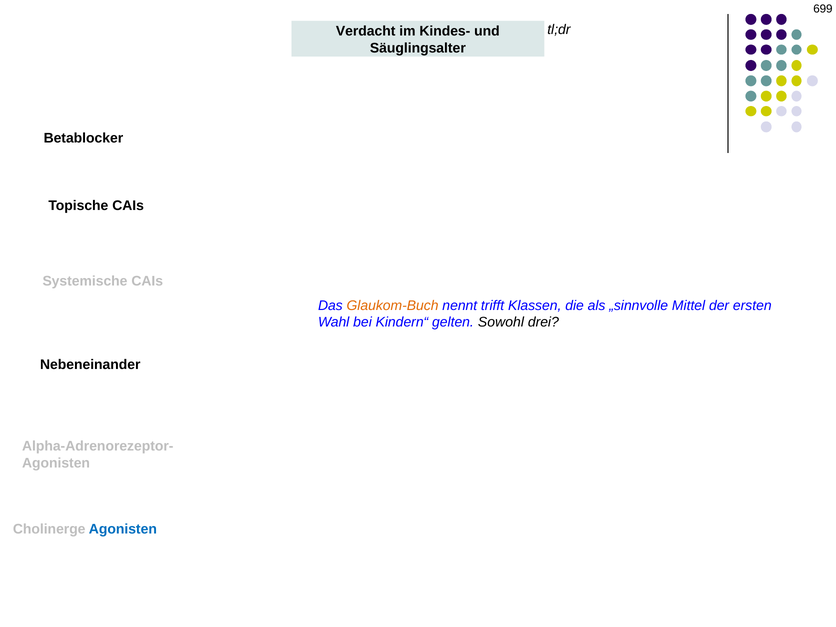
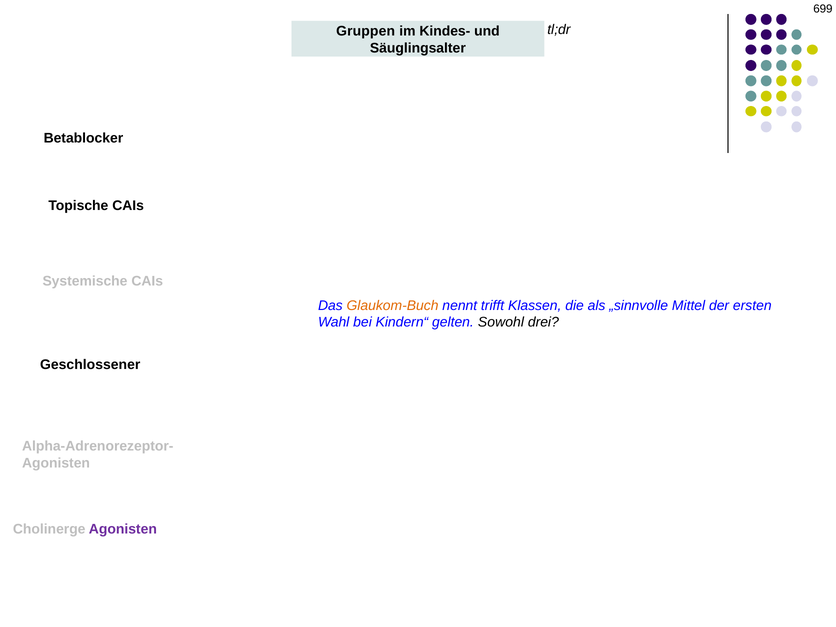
Verdacht: Verdacht -> Gruppen
Nebeneinander: Nebeneinander -> Geschlossener
Agonisten at (123, 529) colour: blue -> purple
